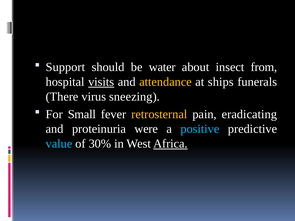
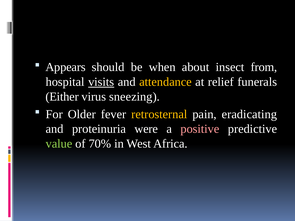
Support: Support -> Appears
water: water -> when
ships: ships -> relief
There: There -> Either
Small: Small -> Older
positive colour: light blue -> pink
value colour: light blue -> light green
30%: 30% -> 70%
Africa underline: present -> none
